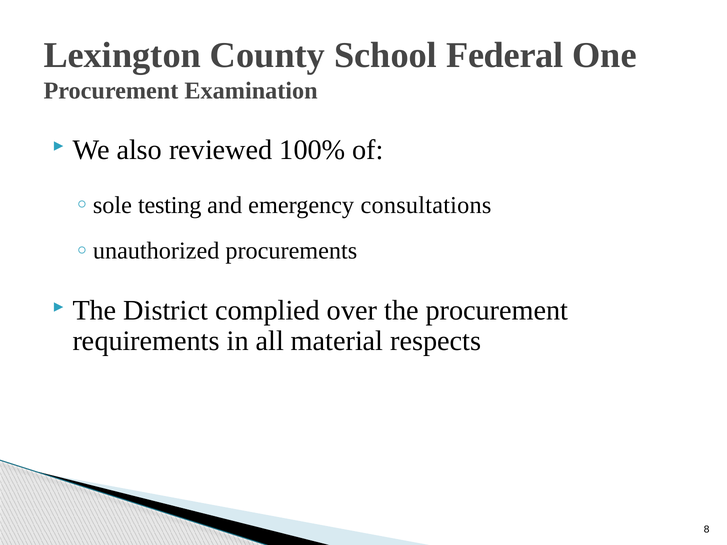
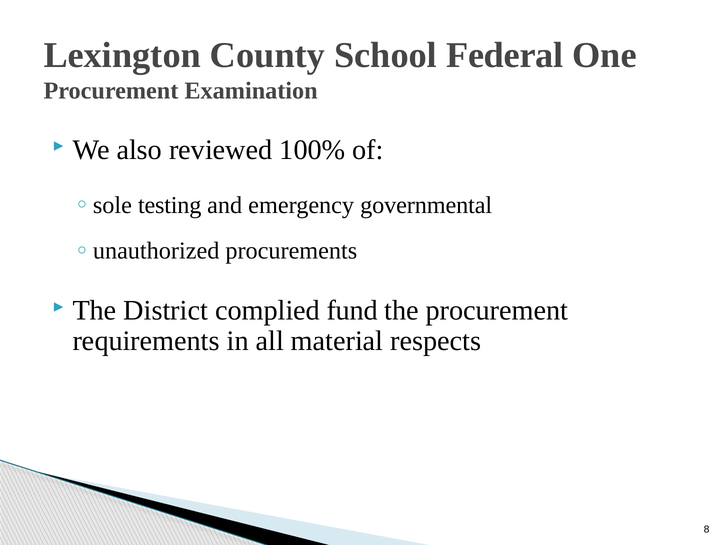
consultations: consultations -> governmental
over: over -> fund
